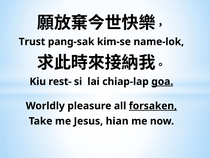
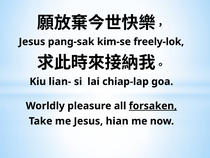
Trust at (32, 42): Trust -> Jesus
name-lok: name-lok -> freely-lok
rest-: rest- -> lian-
goa underline: present -> none
